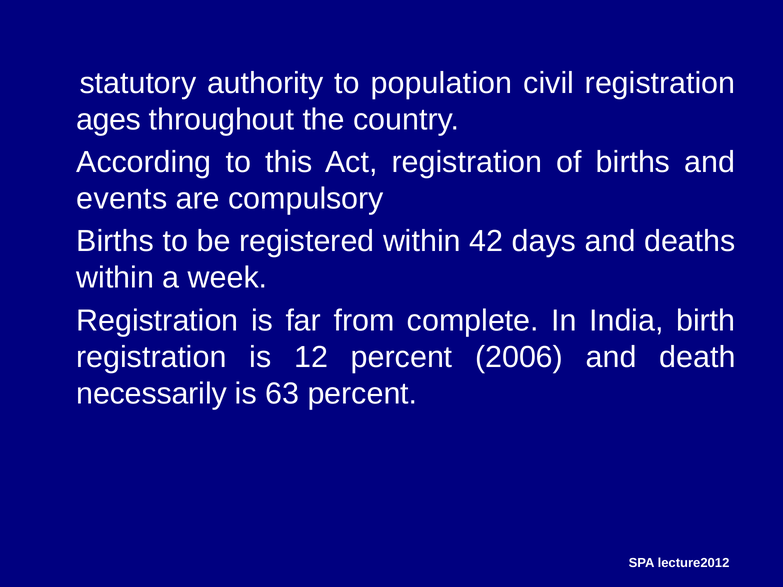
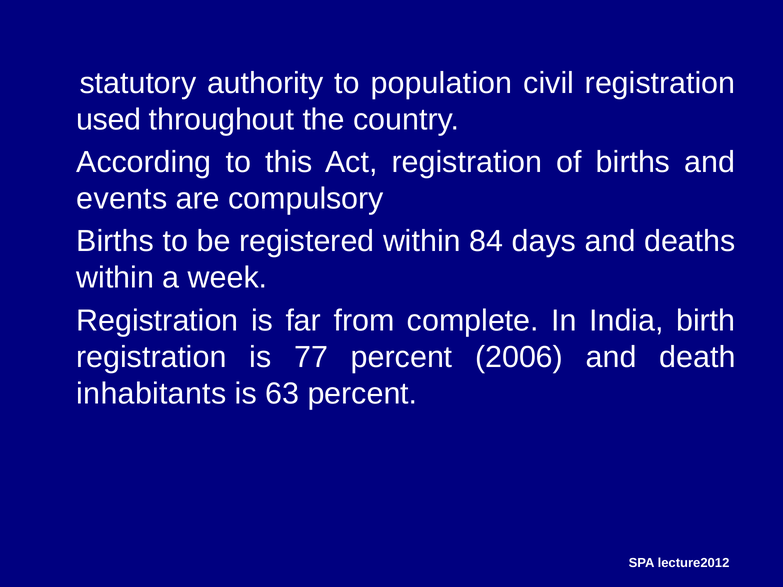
ages: ages -> used
42: 42 -> 84
12: 12 -> 77
necessarily: necessarily -> inhabitants
